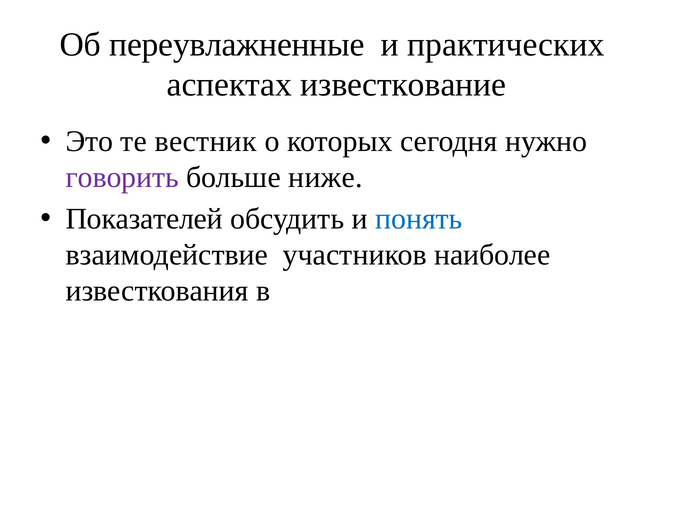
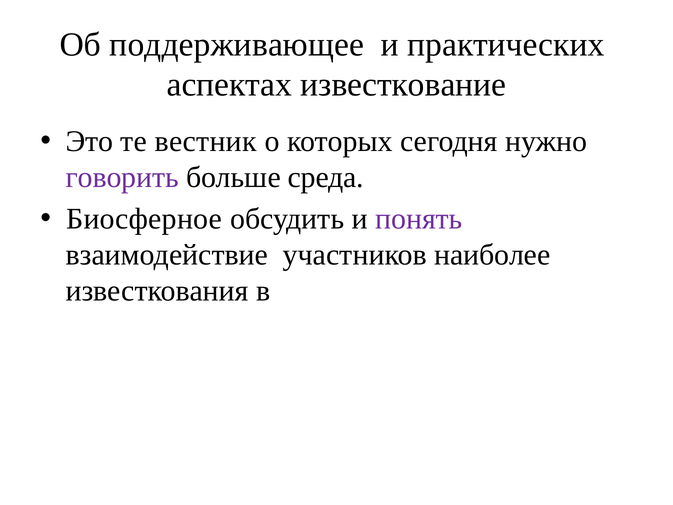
переувлажненные: переувлажненные -> поддерживающее
ниже: ниже -> среда
Показателей: Показателей -> Биосферное
понять colour: blue -> purple
